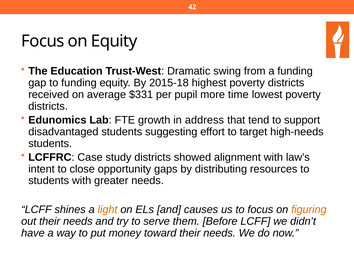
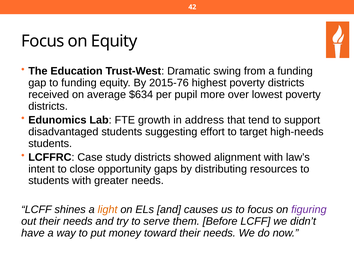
2015-18: 2015-18 -> 2015-76
$331: $331 -> $634
time: time -> over
figuring colour: orange -> purple
